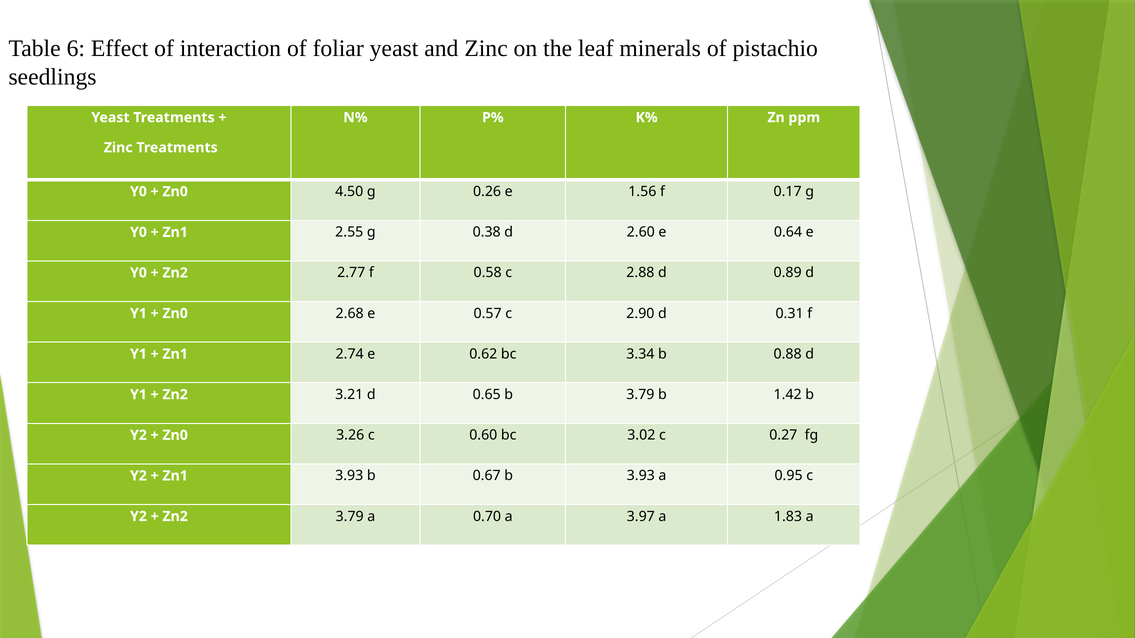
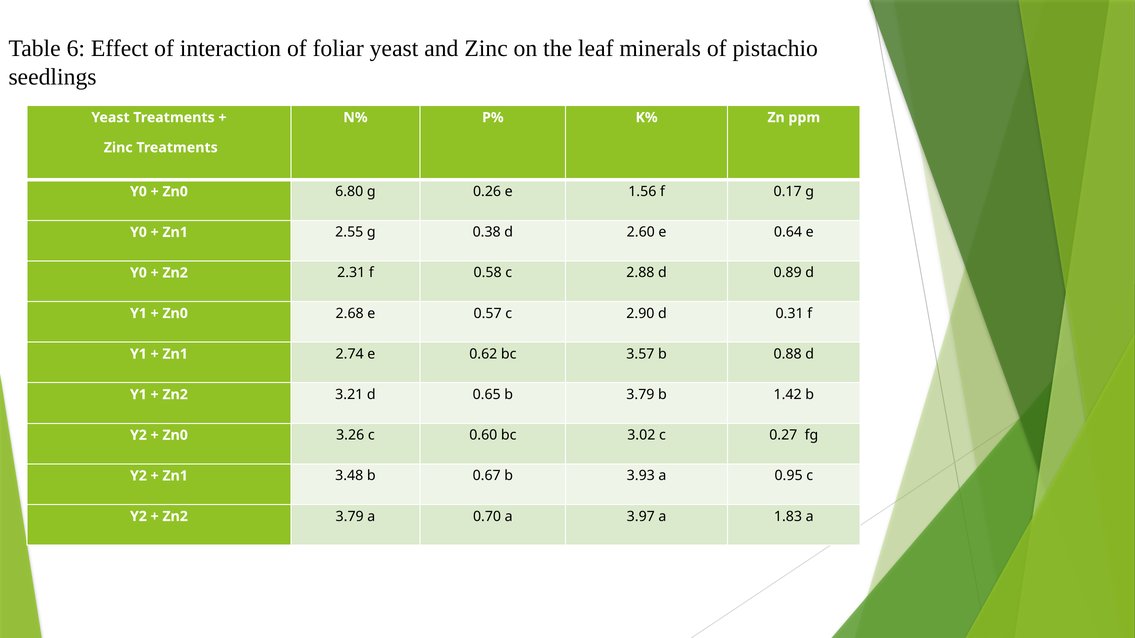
4.50: 4.50 -> 6.80
2.77: 2.77 -> 2.31
3.34: 3.34 -> 3.57
Zn1 3.93: 3.93 -> 3.48
